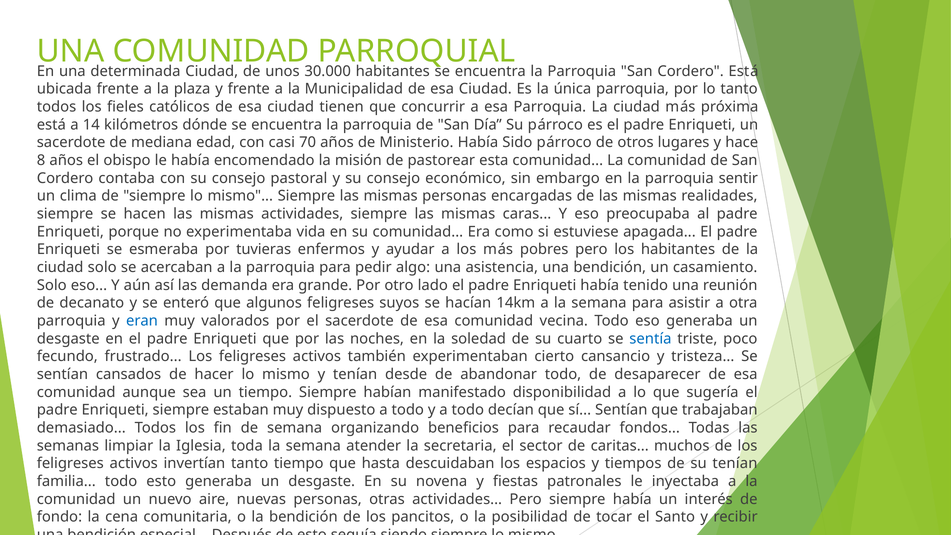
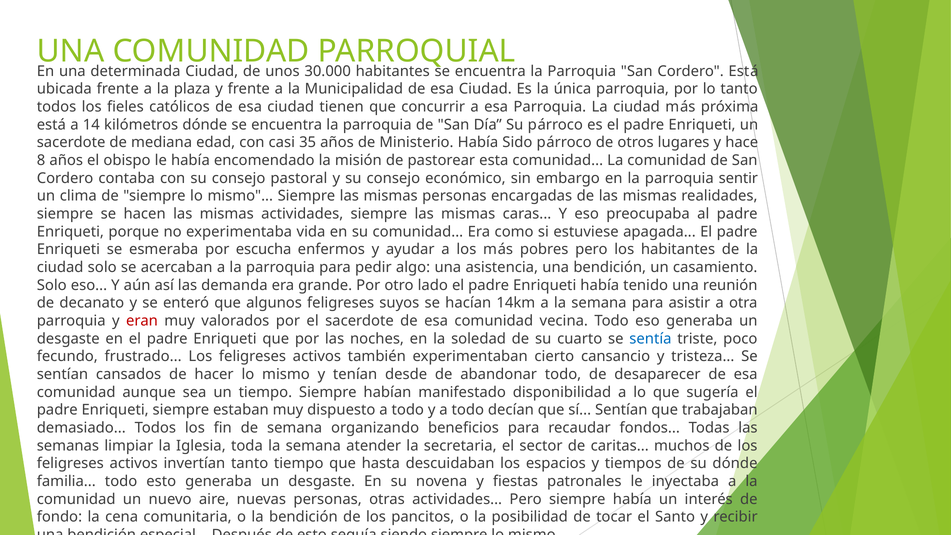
70: 70 -> 35
tuvieras: tuvieras -> escucha
eran colour: blue -> red
su tenían: tenían -> dónde
